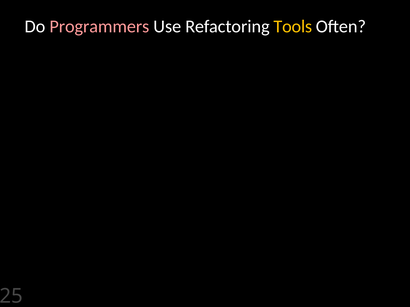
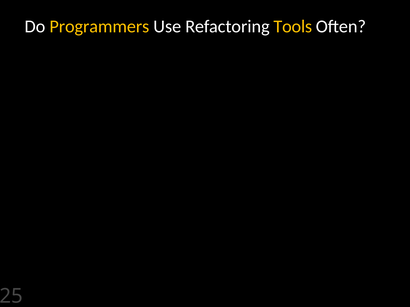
Programmers colour: pink -> yellow
